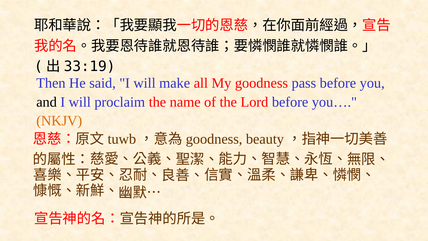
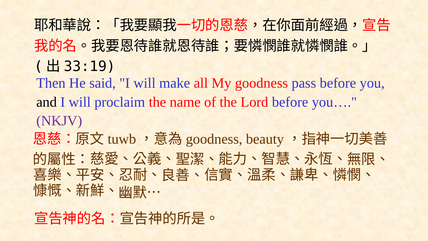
NKJV colour: orange -> purple
